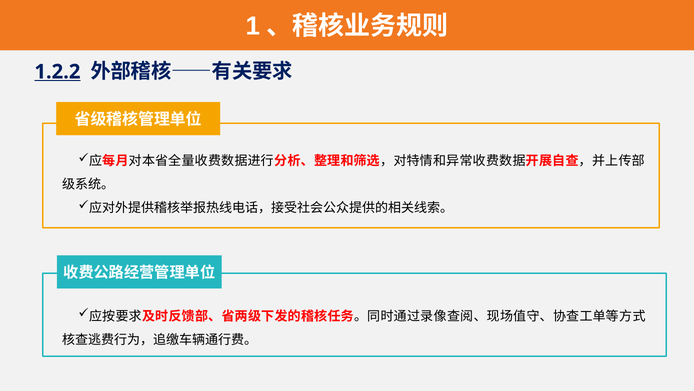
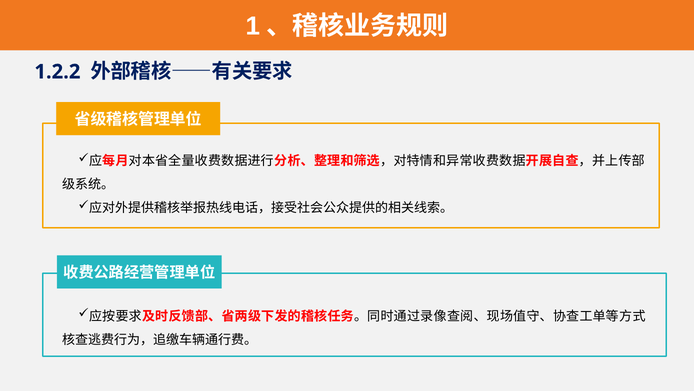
1.2.2 underline: present -> none
